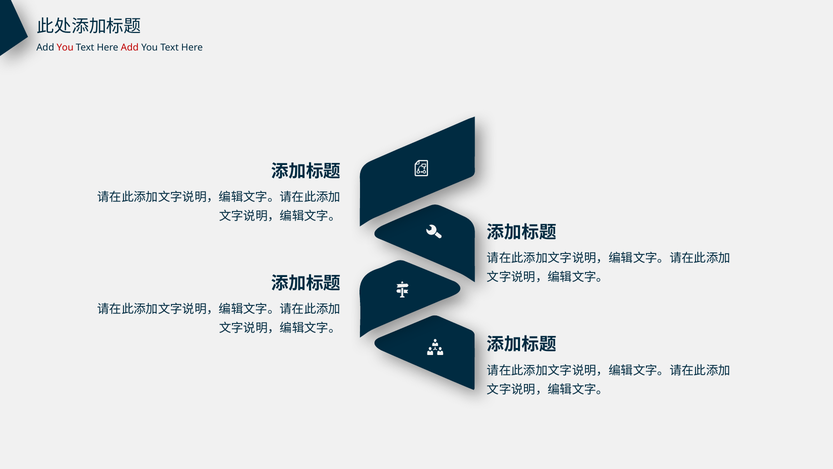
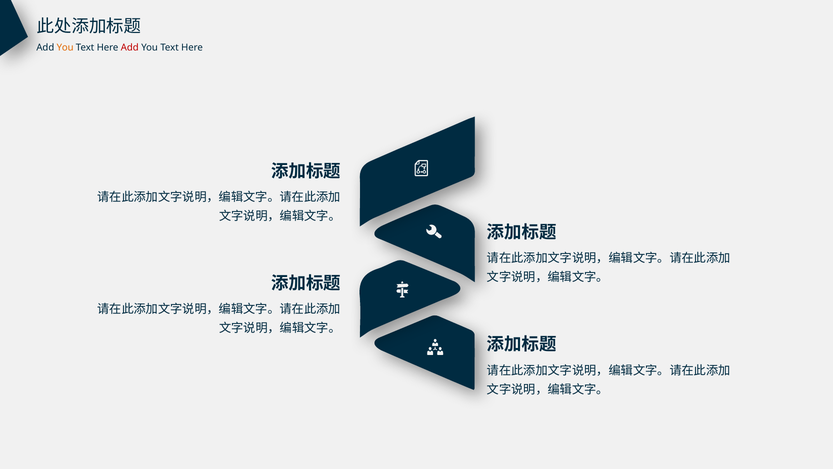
You at (65, 48) colour: red -> orange
